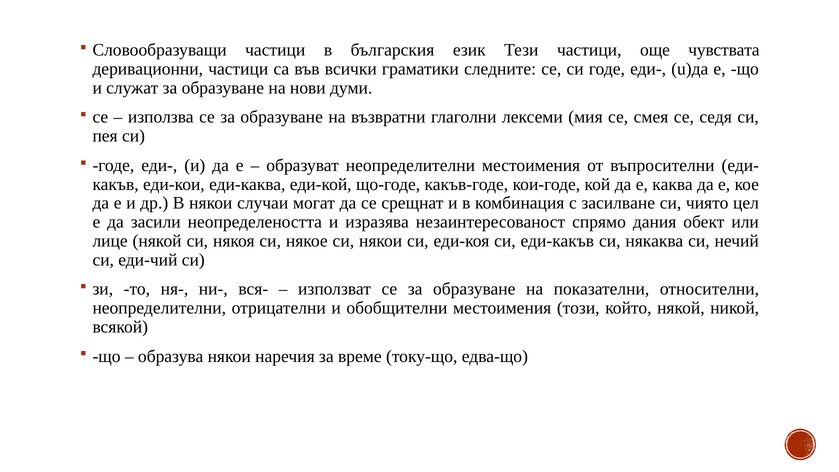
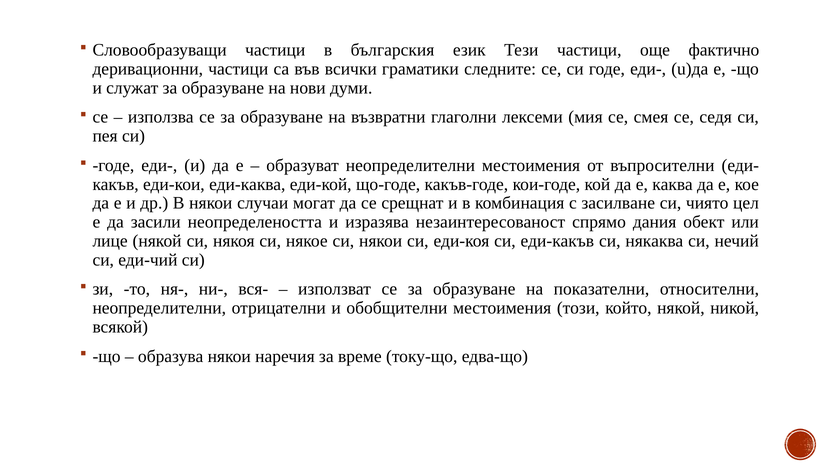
чувствата: чувствата -> фактично
